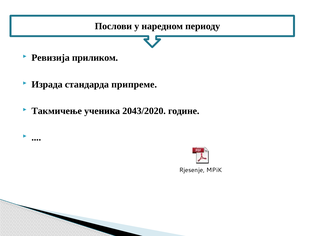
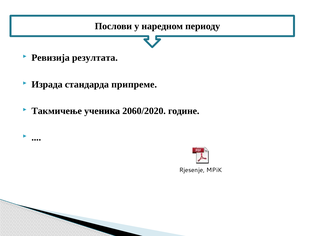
приликом: приликом -> резултата
2043/2020: 2043/2020 -> 2060/2020
